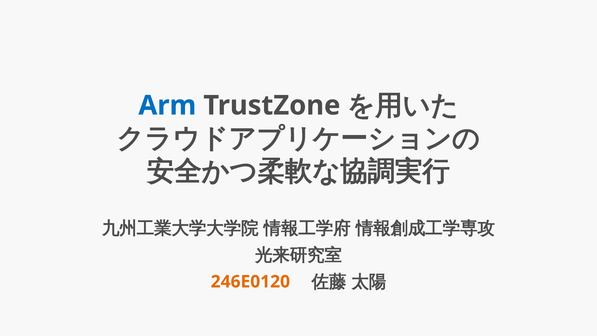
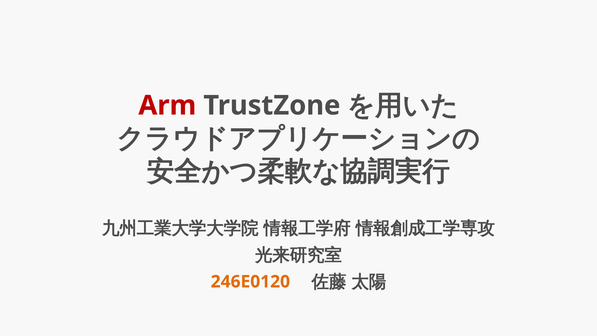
Arm colour: blue -> red
